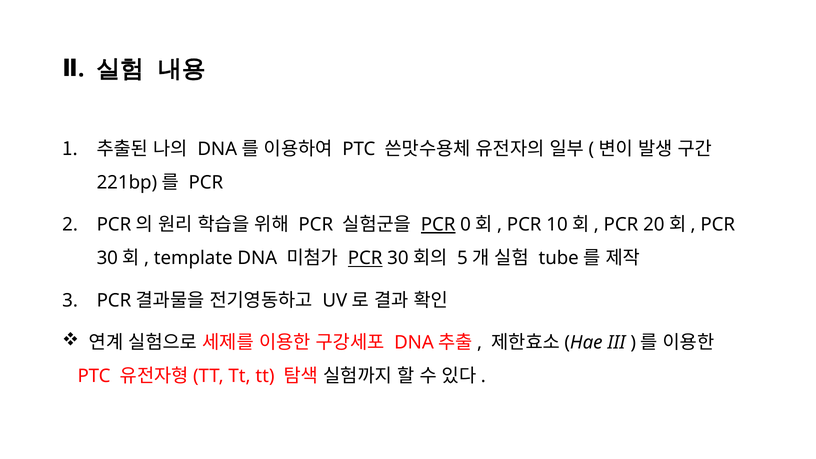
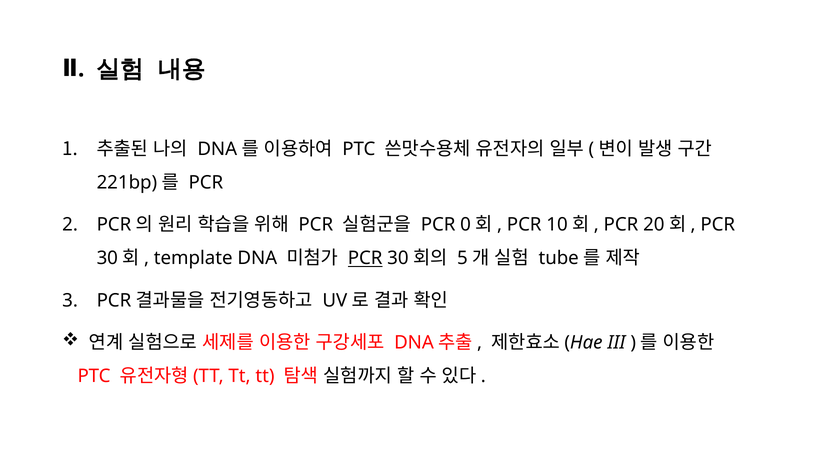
PCR at (438, 225) underline: present -> none
